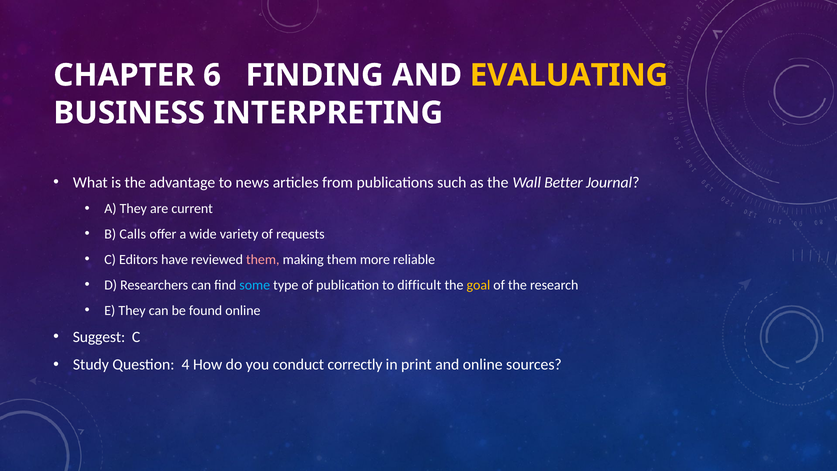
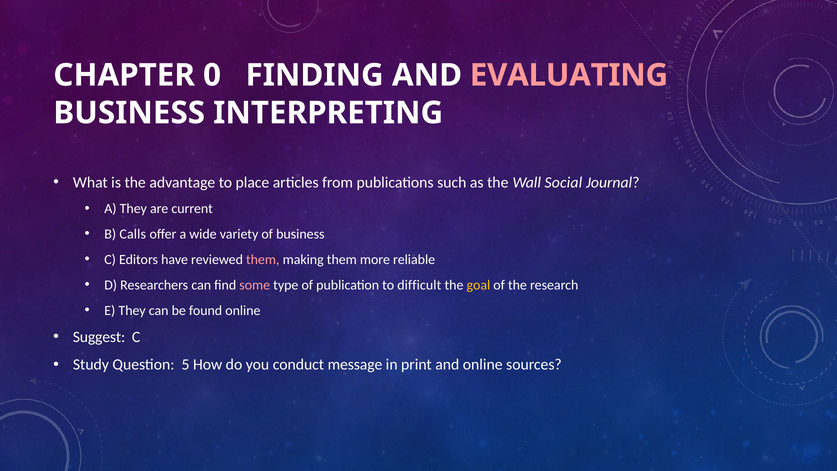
6: 6 -> 0
EVALUATING colour: yellow -> pink
news: news -> place
Better: Better -> Social
of requests: requests -> business
some colour: light blue -> pink
4: 4 -> 5
correctly: correctly -> message
